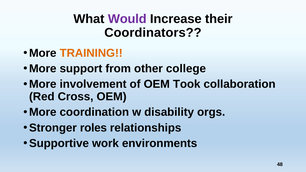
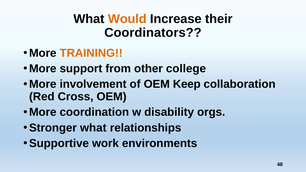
Would colour: purple -> orange
Took: Took -> Keep
Stronger roles: roles -> what
